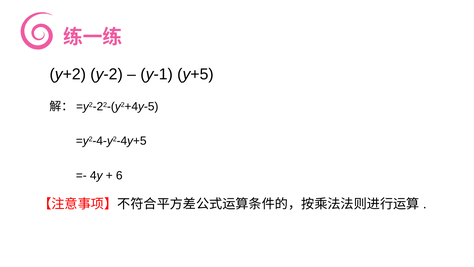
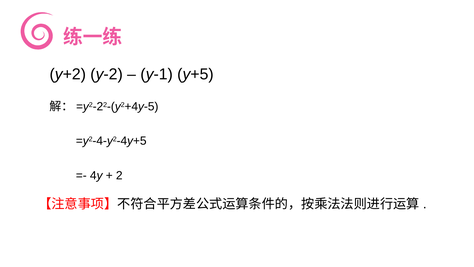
6: 6 -> 2
